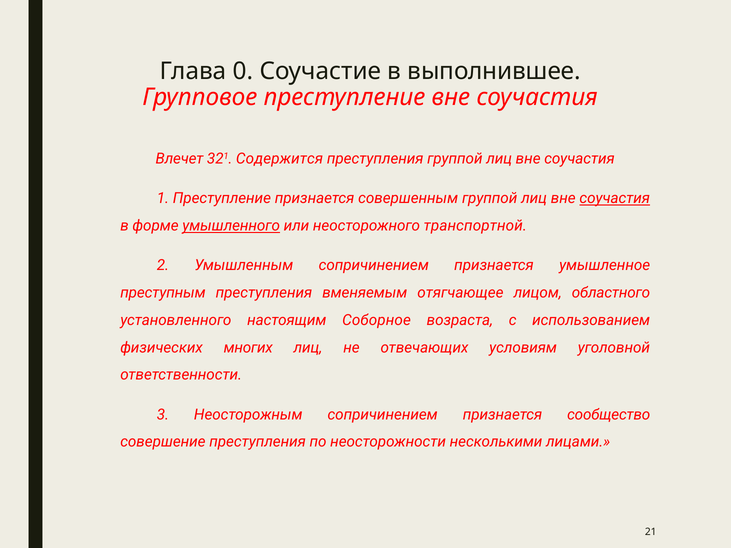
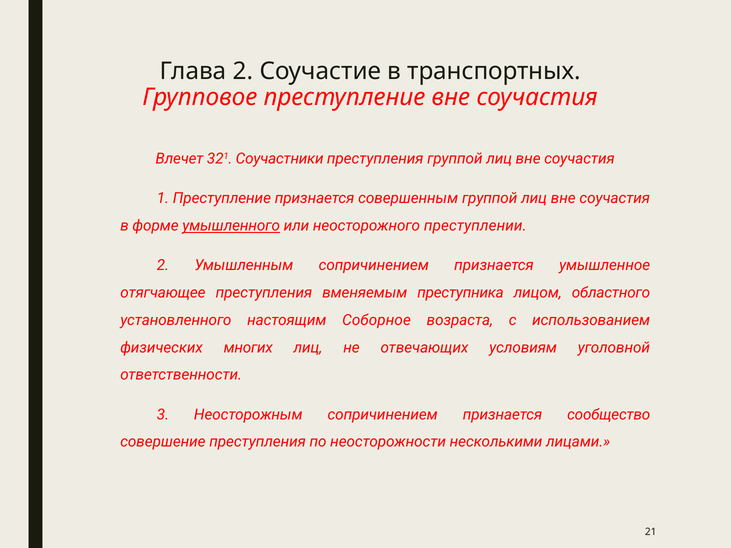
Глава 0: 0 -> 2
выполнившее: выполнившее -> транспортных
Содержится: Содержится -> Соучастники
соучастия at (615, 199) underline: present -> none
транспортной: транспортной -> преступлении
преступным: преступным -> отягчающее
отягчающее: отягчающее -> преступника
